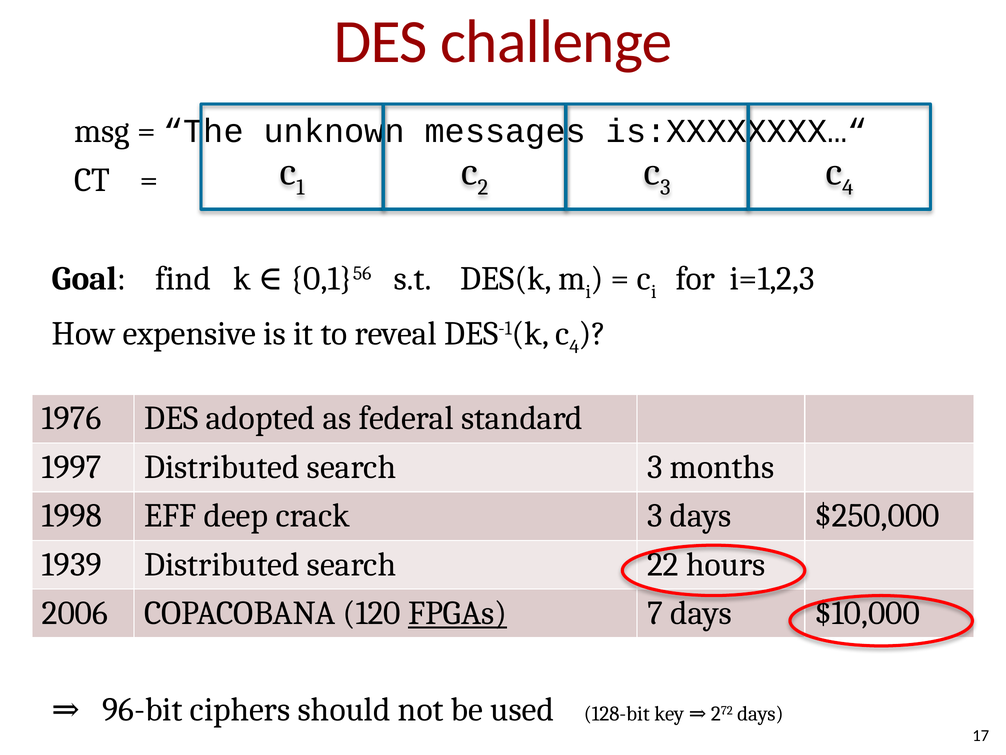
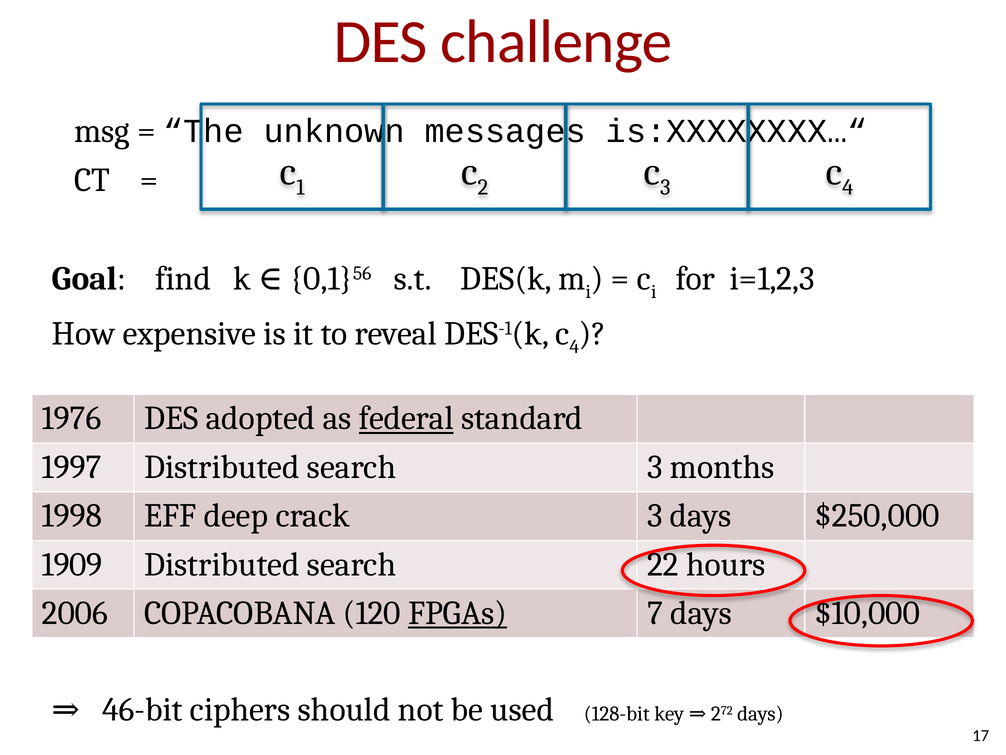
federal underline: none -> present
1939: 1939 -> 1909
96-bit: 96-bit -> 46-bit
